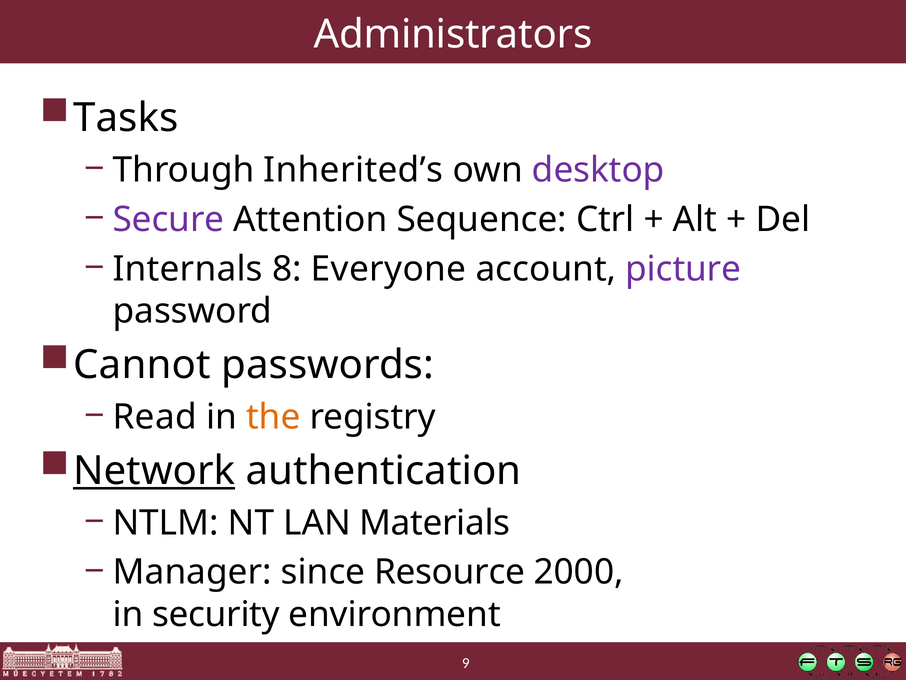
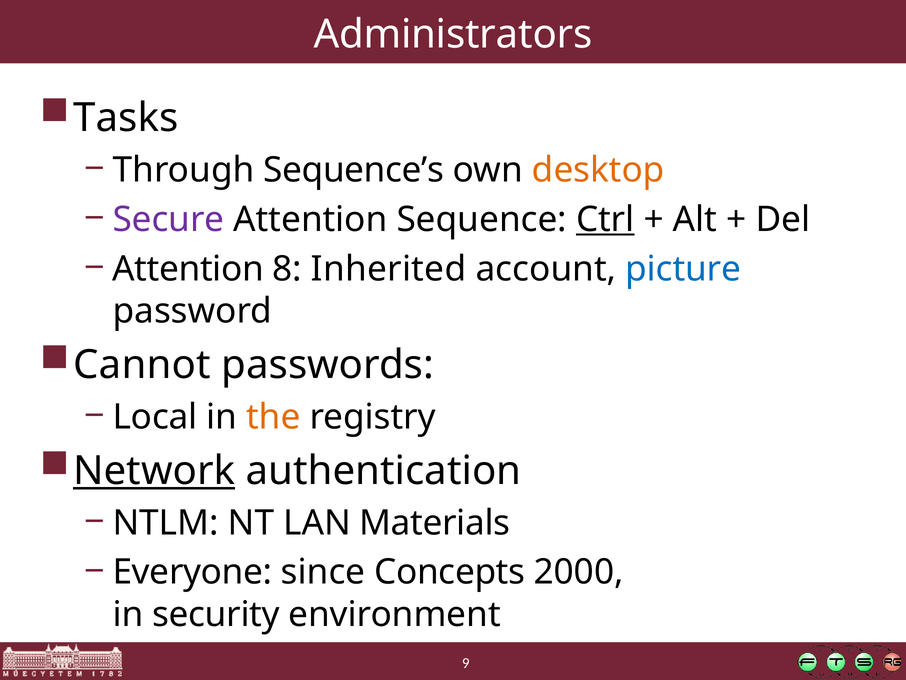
Inherited’s: Inherited’s -> Sequence’s
desktop colour: purple -> orange
Ctrl underline: none -> present
Internals at (188, 269): Internals -> Attention
Everyone: Everyone -> Inherited
picture colour: purple -> blue
Read: Read -> Local
Manager: Manager -> Everyone
Resource: Resource -> Concepts
